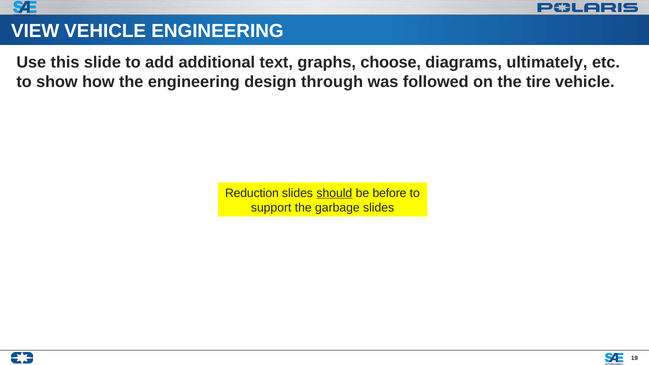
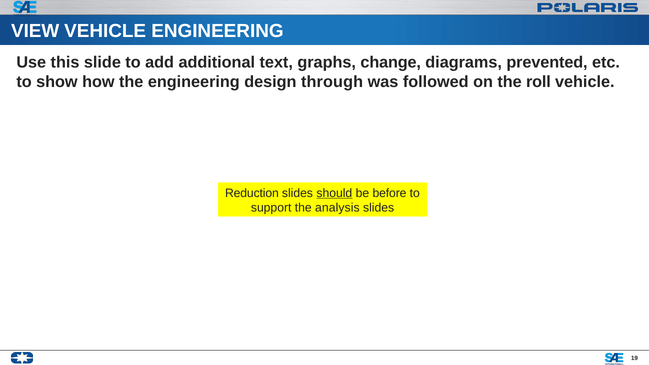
choose: choose -> change
ultimately: ultimately -> prevented
tire: tire -> roll
garbage: garbage -> analysis
